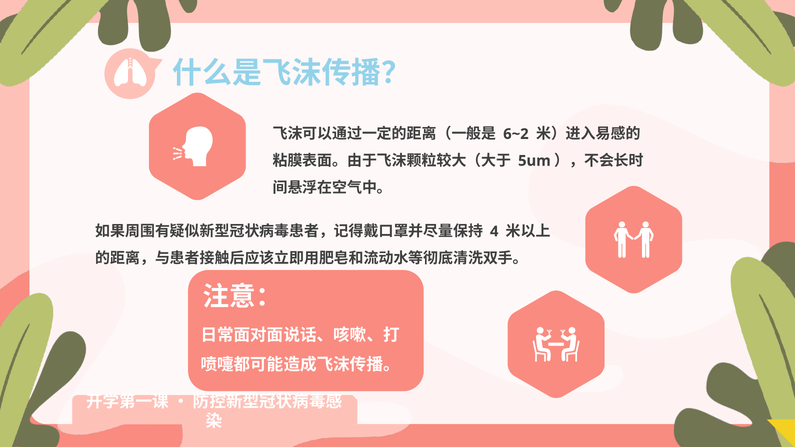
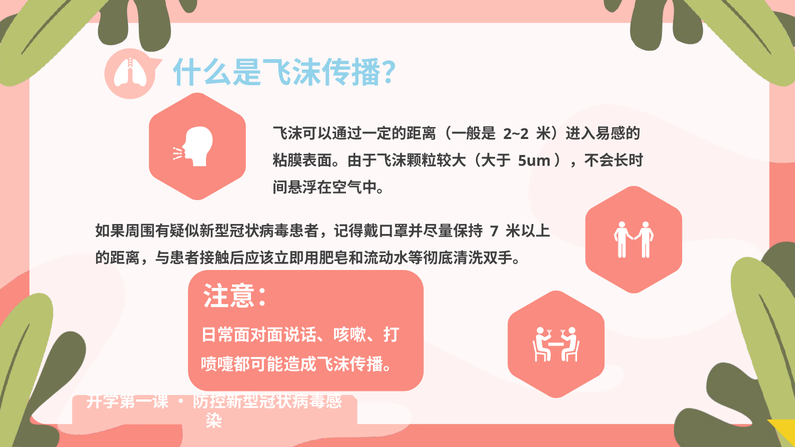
6~2: 6~2 -> 2~2
4: 4 -> 7
